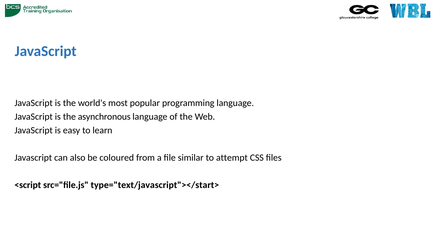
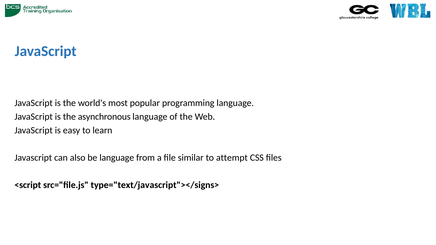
be coloured: coloured -> language
type="text/javascript"></start>: type="text/javascript"></start> -> type="text/javascript"></signs>
